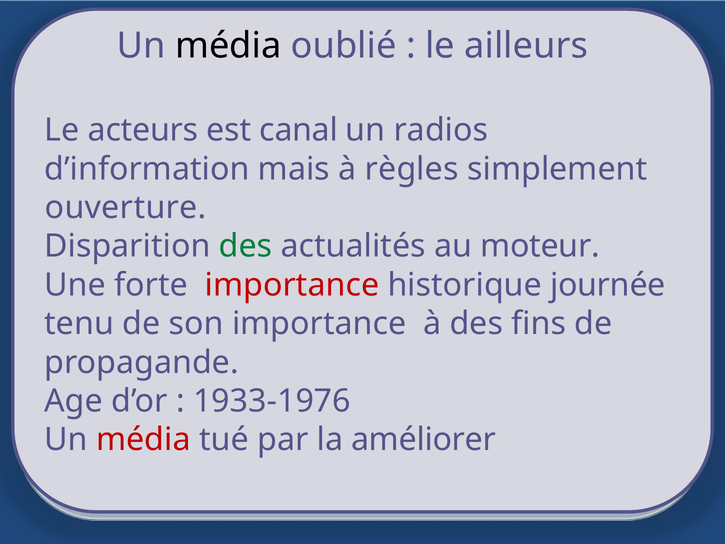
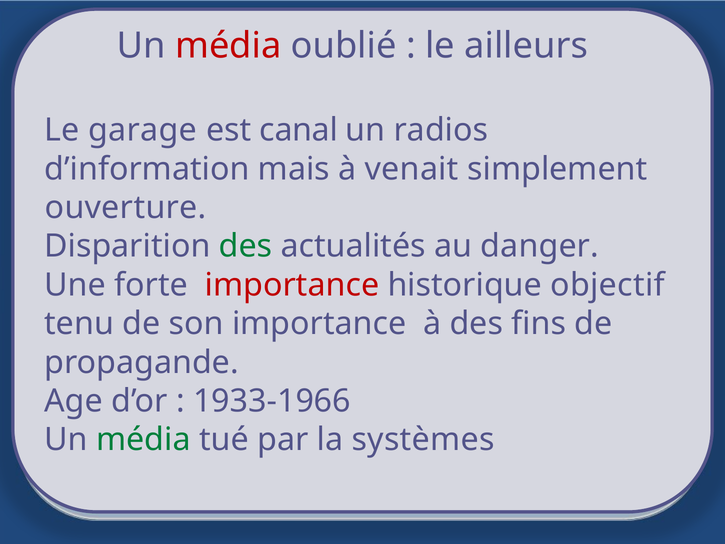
média at (228, 46) colour: black -> red
acteurs: acteurs -> garage
règles: règles -> venait
moteur: moteur -> danger
journée: journée -> objectif
1933-1976: 1933-1976 -> 1933-1966
média at (143, 440) colour: red -> green
améliorer: améliorer -> systèmes
